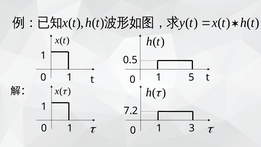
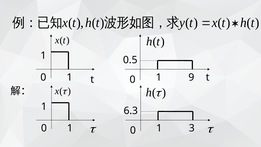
5: 5 -> 9
7.2: 7.2 -> 6.3
